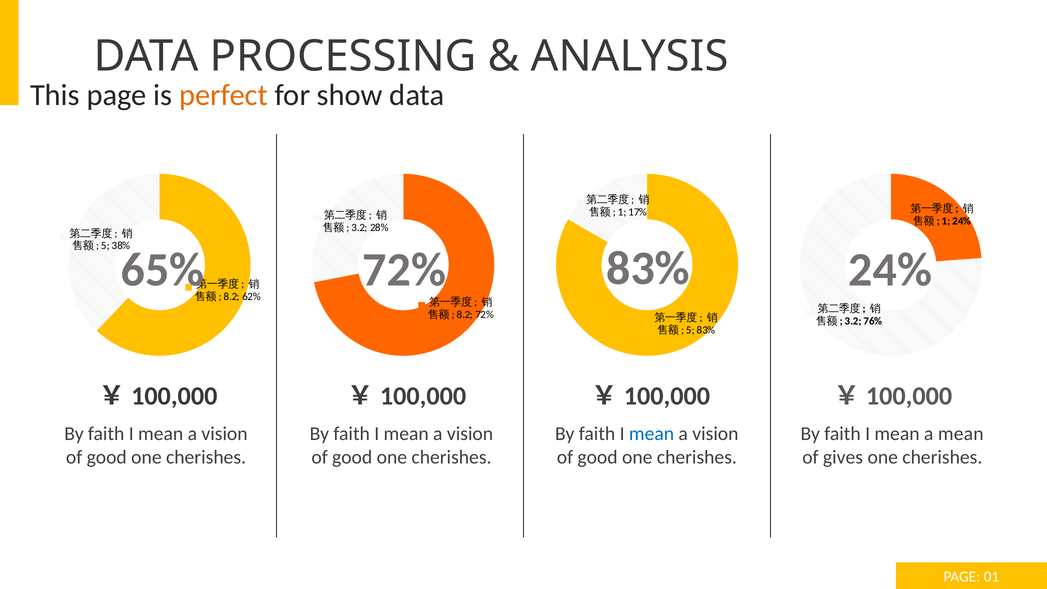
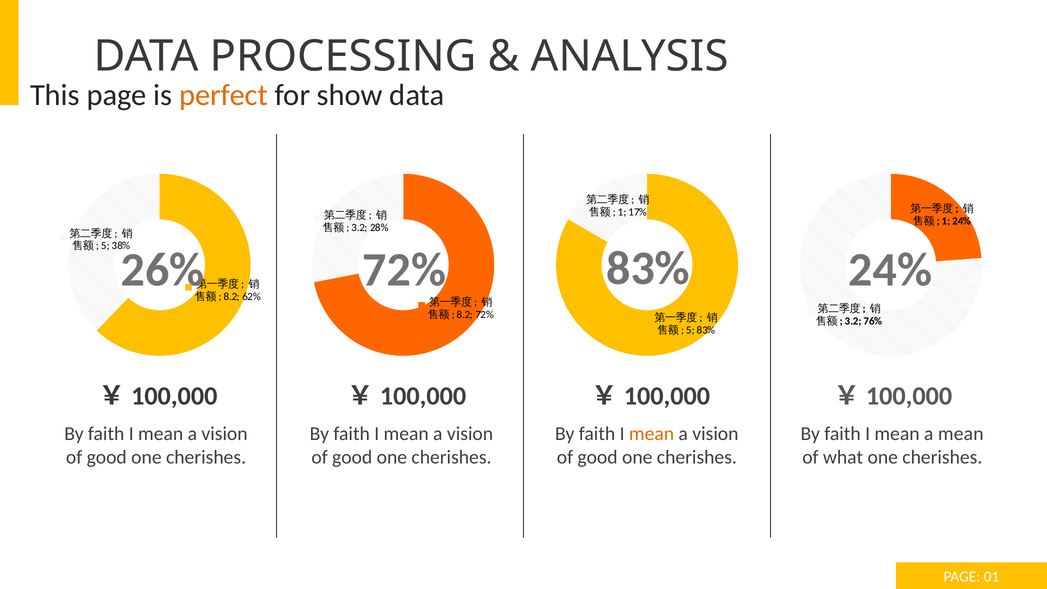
65%: 65% -> 26%
mean at (652, 434) colour: blue -> orange
gives: gives -> what
